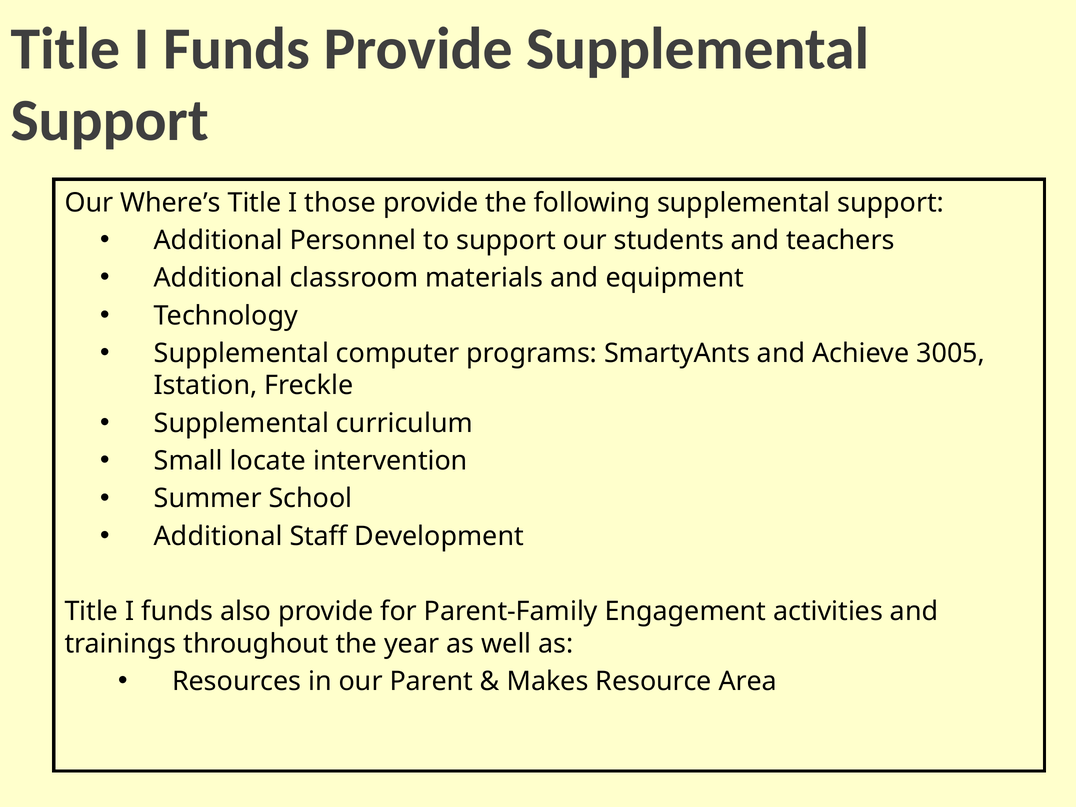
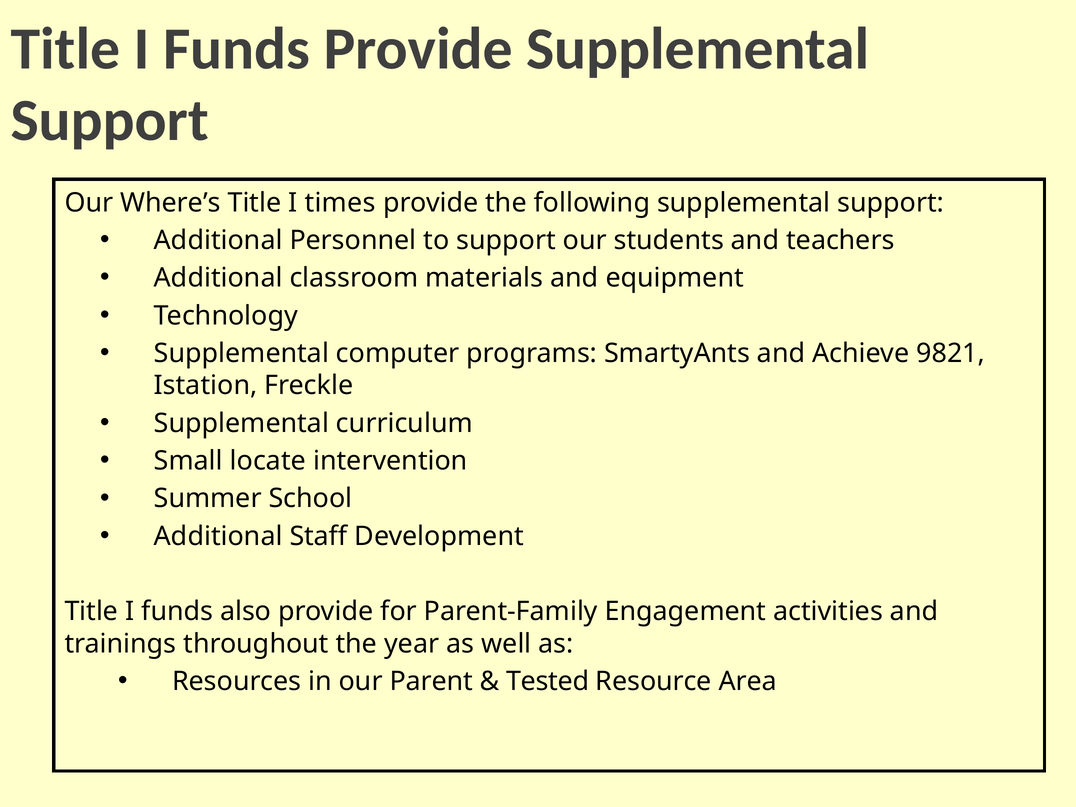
those: those -> times
3005: 3005 -> 9821
Makes: Makes -> Tested
